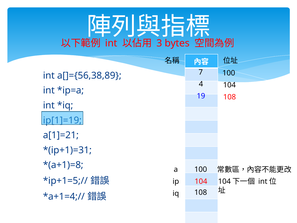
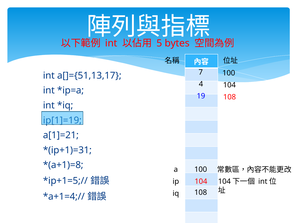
3: 3 -> 5
a[]={56,38,89: a[]={56,38,89 -> a[]={51,13,17
